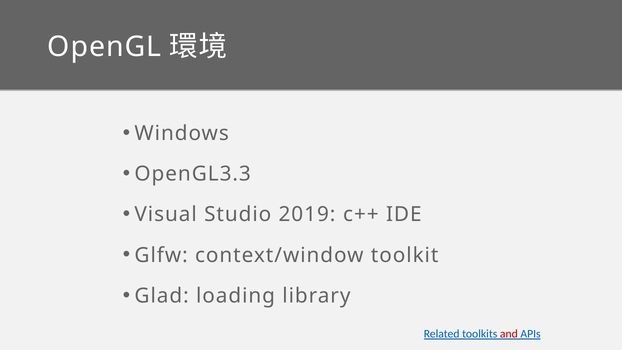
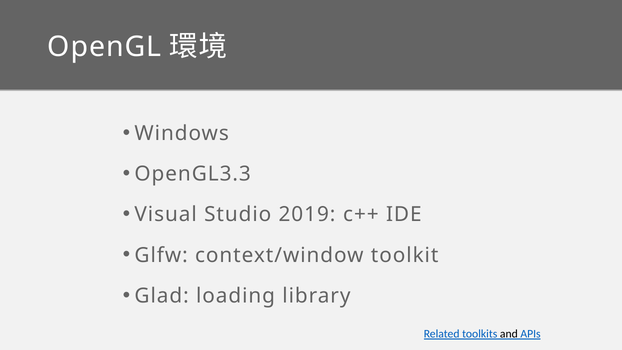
and colour: red -> black
